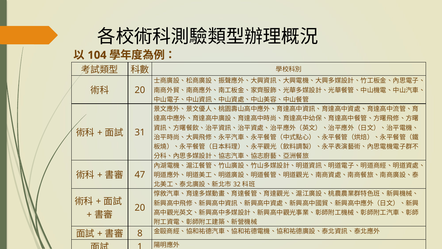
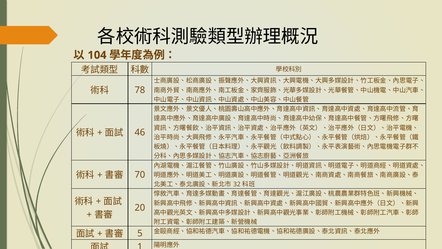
20 at (140, 90): 20 -> 78
31: 31 -> 46
47: 47 -> 70
8: 8 -> 5
